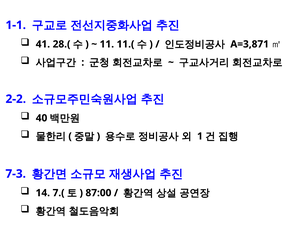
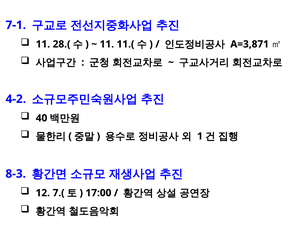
1-1: 1-1 -> 7-1
41 at (43, 44): 41 -> 11
2-2: 2-2 -> 4-2
7-3: 7-3 -> 8-3
14: 14 -> 12
87:00: 87:00 -> 17:00
